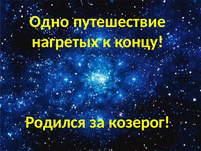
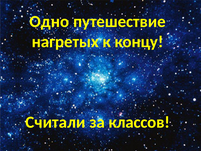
Родился: Родился -> Считали
козерог: козерог -> классов
